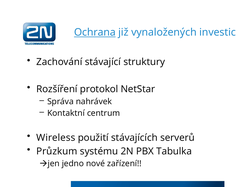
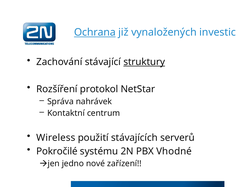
struktury underline: none -> present
Průzkum: Průzkum -> Pokročilé
Tabulka: Tabulka -> Vhodné
